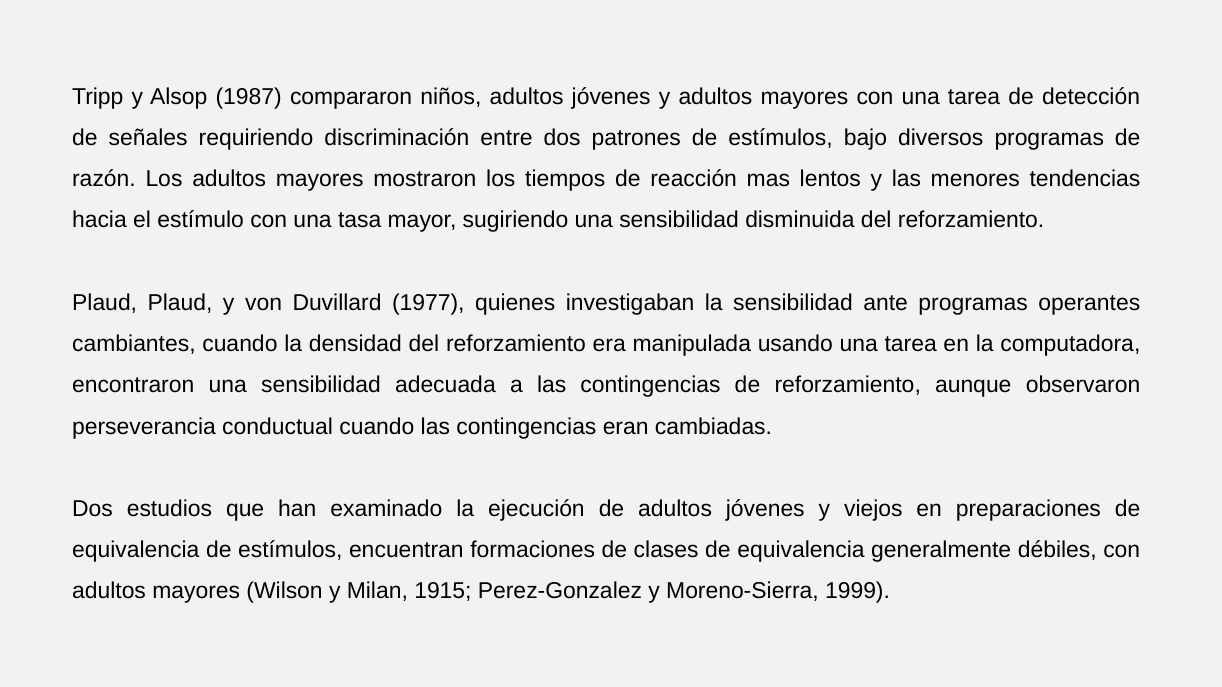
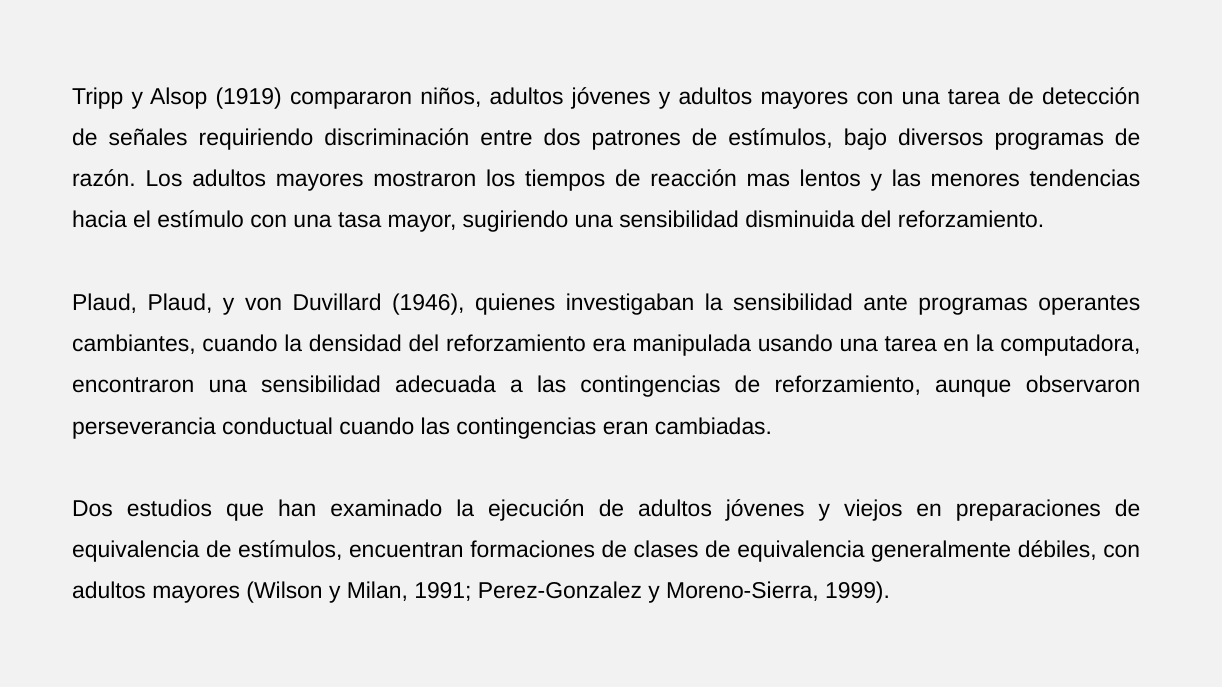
1987: 1987 -> 1919
1977: 1977 -> 1946
1915: 1915 -> 1991
